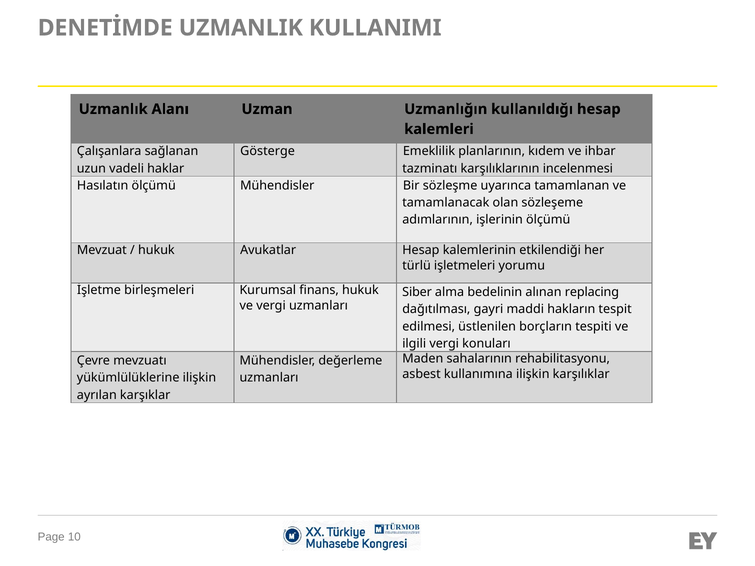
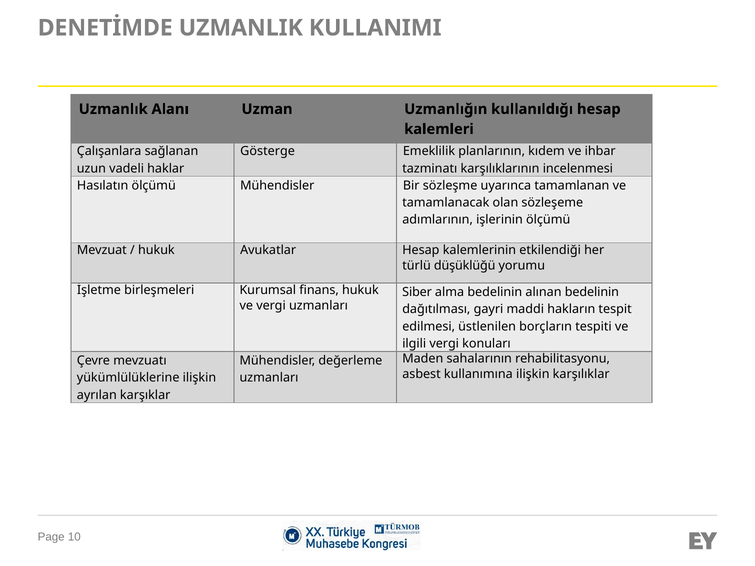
işletmeleri: işletmeleri -> düşüklüğü
alınan replacing: replacing -> bedelinin
